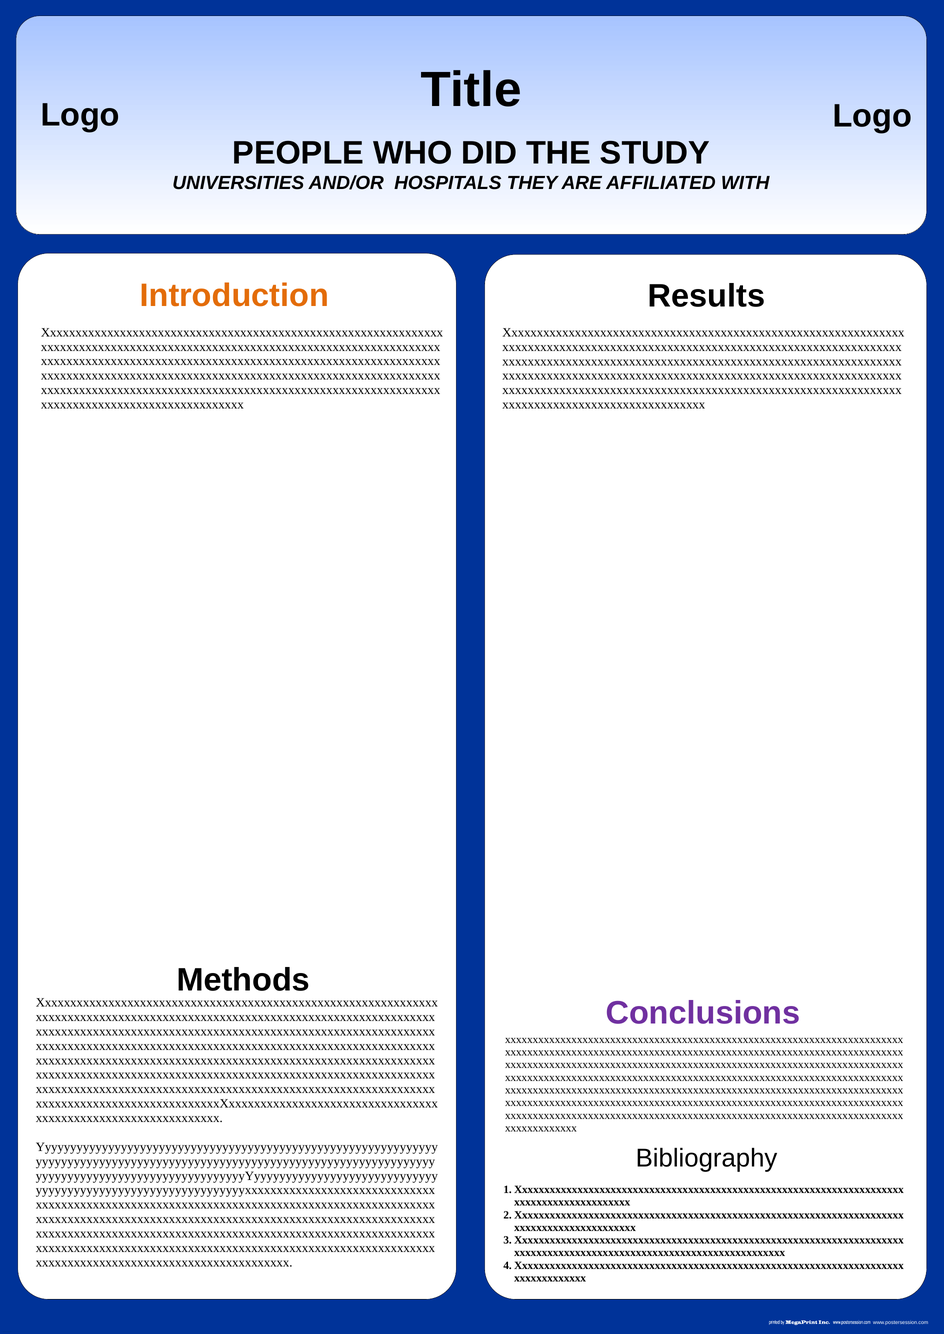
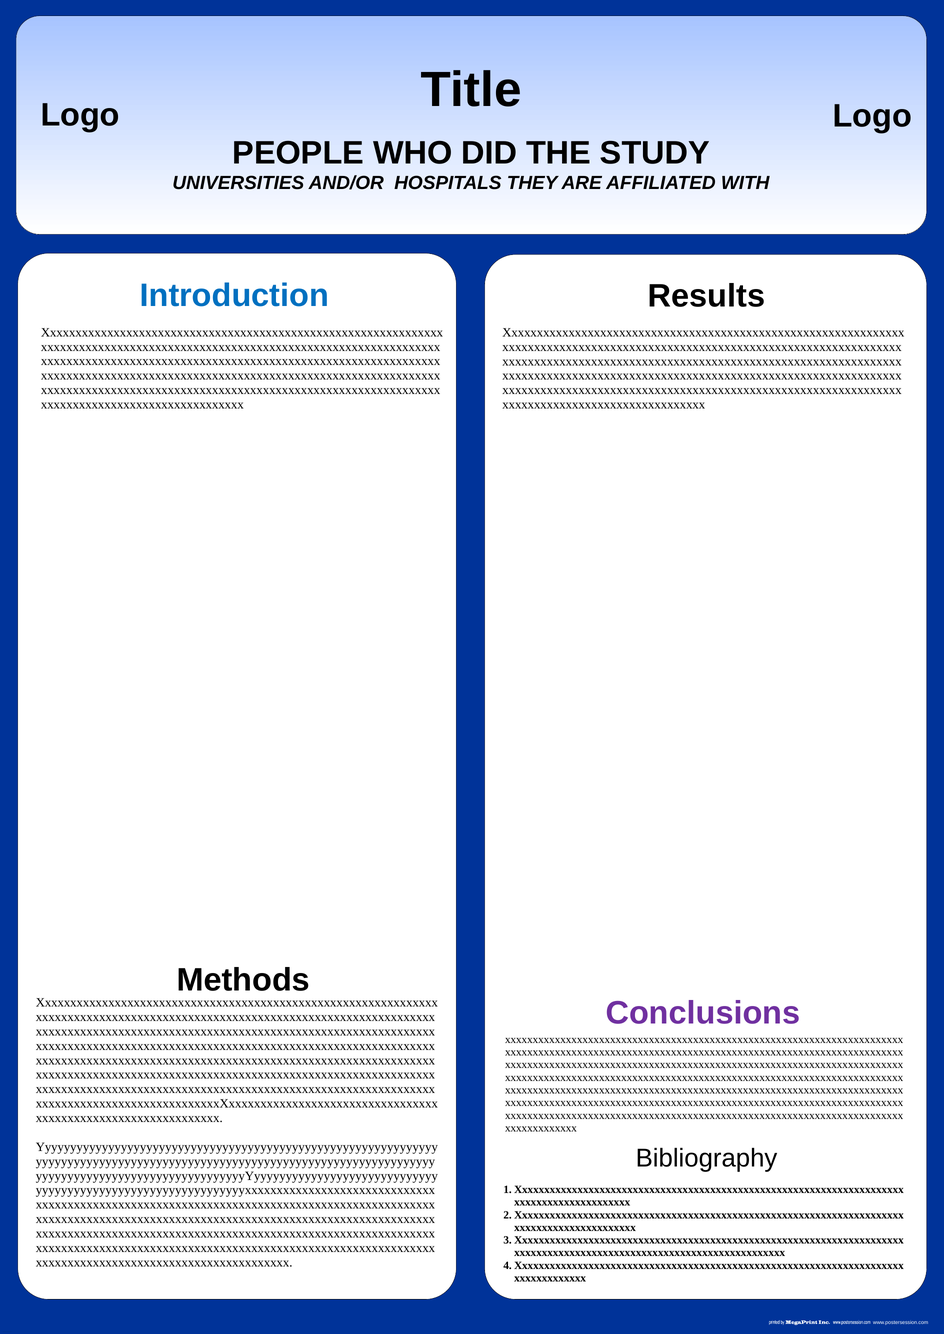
Introduction colour: orange -> blue
